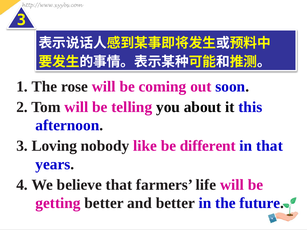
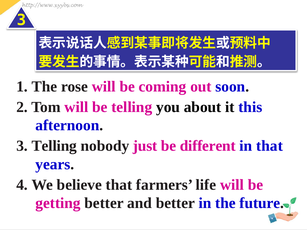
3 Loving: Loving -> Telling
like: like -> just
